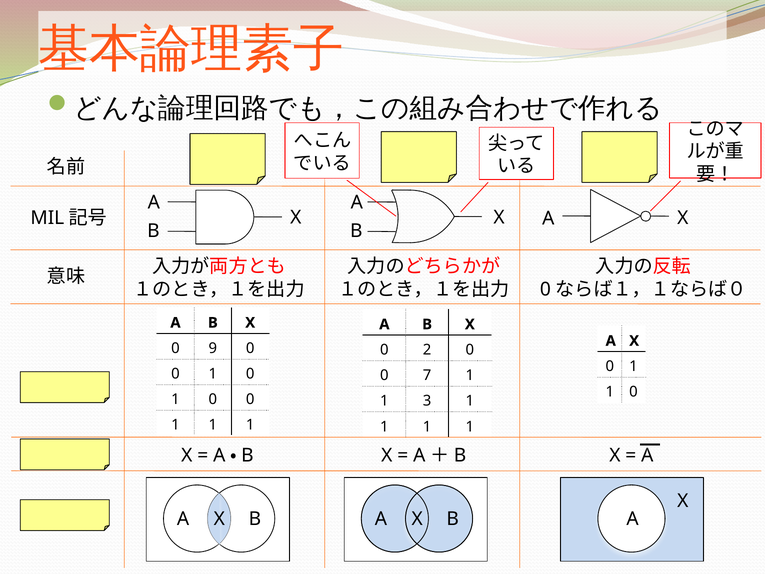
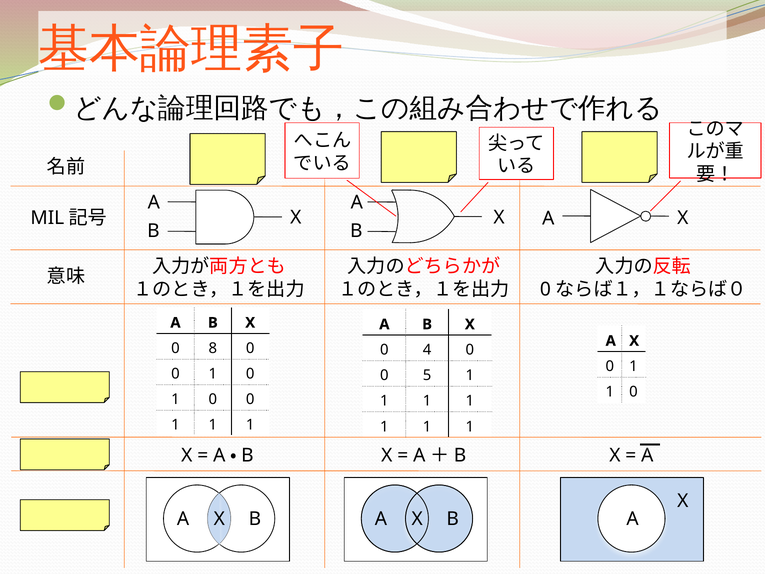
9: 9 -> 8
2: 2 -> 4
7: 7 -> 5
3 at (427, 401): 3 -> 1
